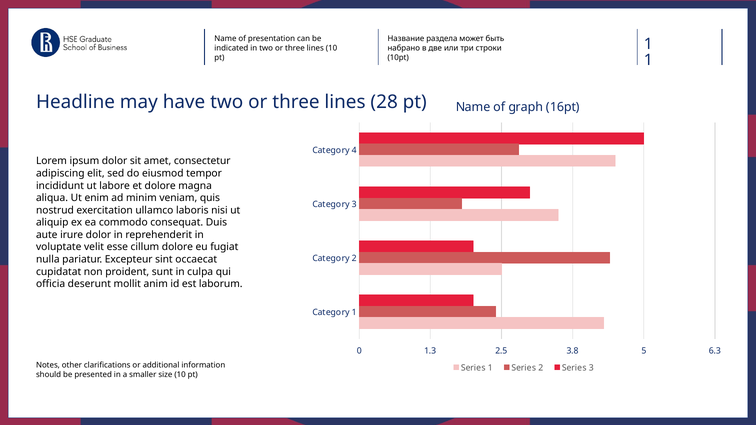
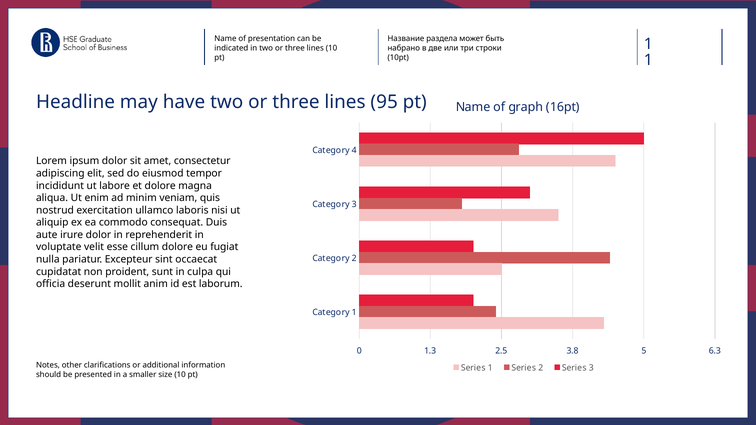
28: 28 -> 95
